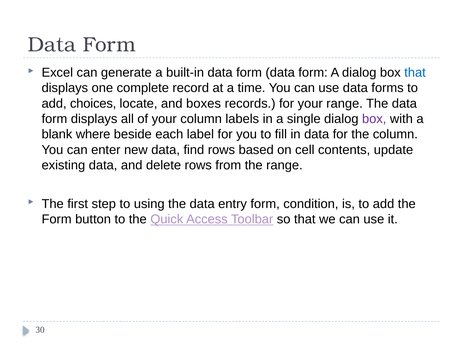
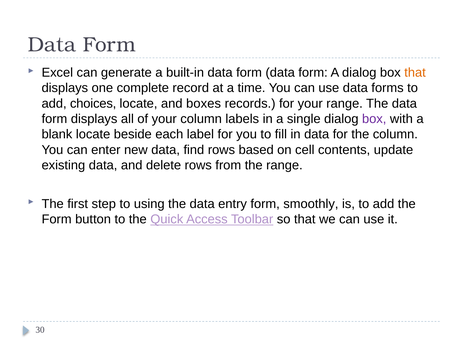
that at (415, 73) colour: blue -> orange
blank where: where -> locate
condition: condition -> smoothly
